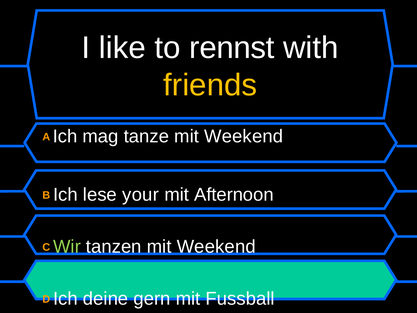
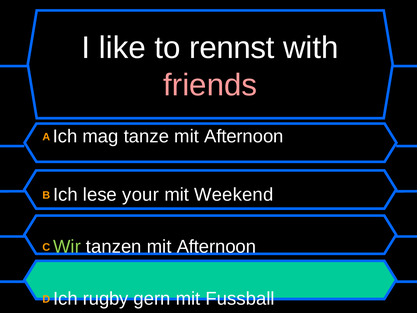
friends colour: yellow -> pink
tanze mit Weekend: Weekend -> Afternoon
Afternoon: Afternoon -> Weekend
tanzen mit Weekend: Weekend -> Afternoon
deine: deine -> rugby
